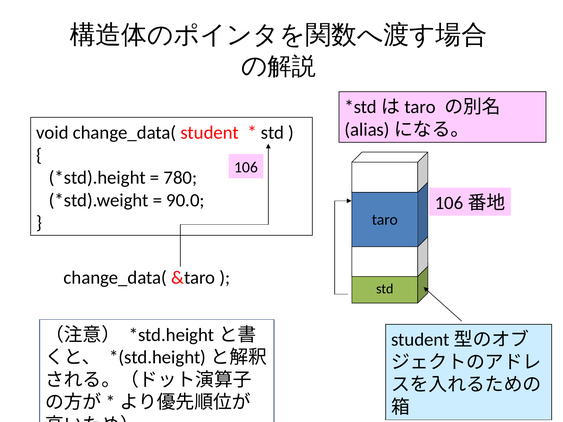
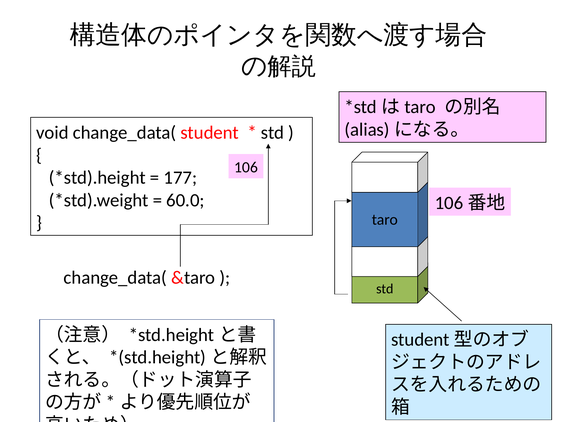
780: 780 -> 177
90.0: 90.0 -> 60.0
